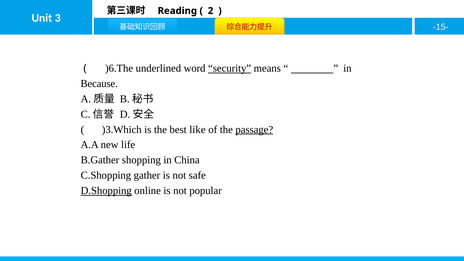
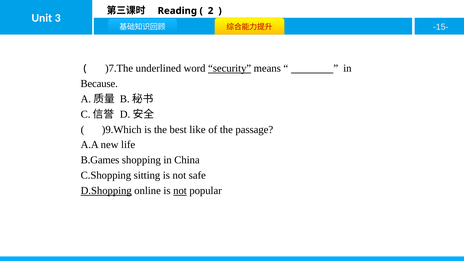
)6.The: )6.The -> )7.The
)3.Which: )3.Which -> )9.Which
passage underline: present -> none
B.Gather: B.Gather -> B.Games
gather: gather -> sitting
not at (180, 191) underline: none -> present
